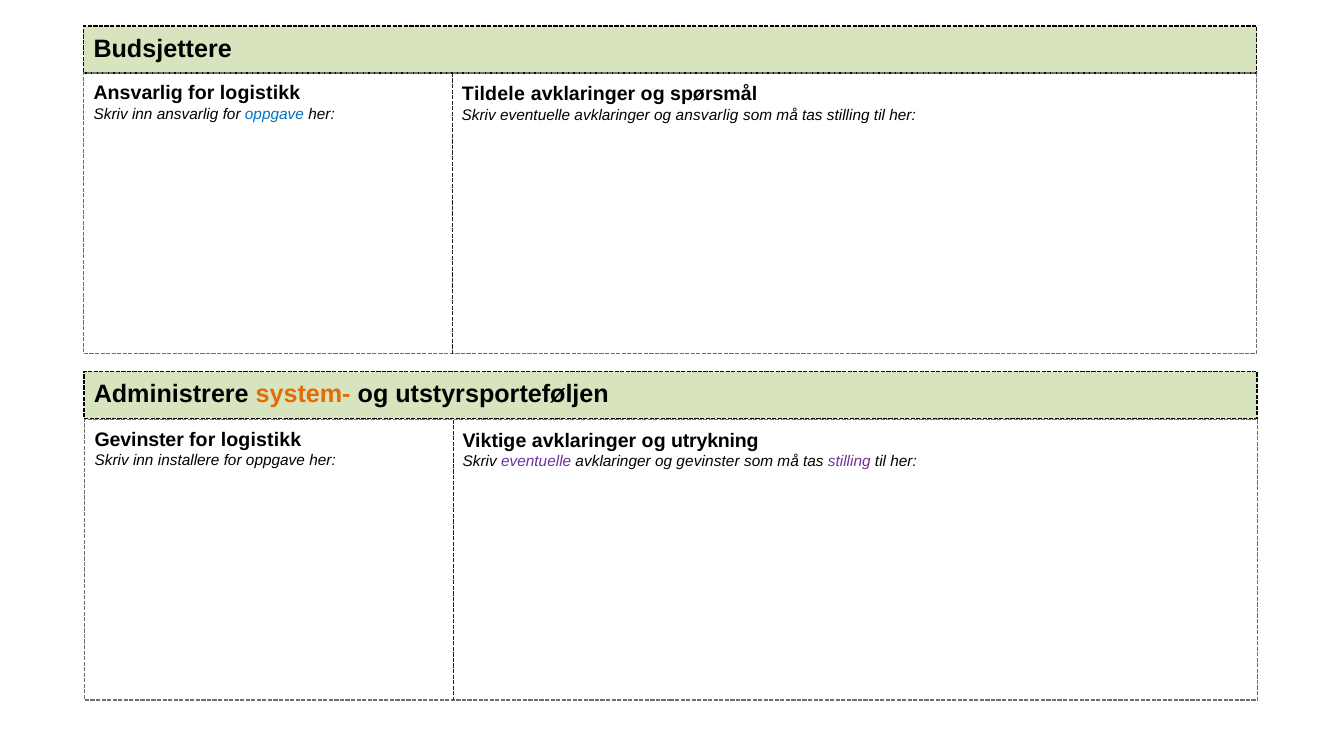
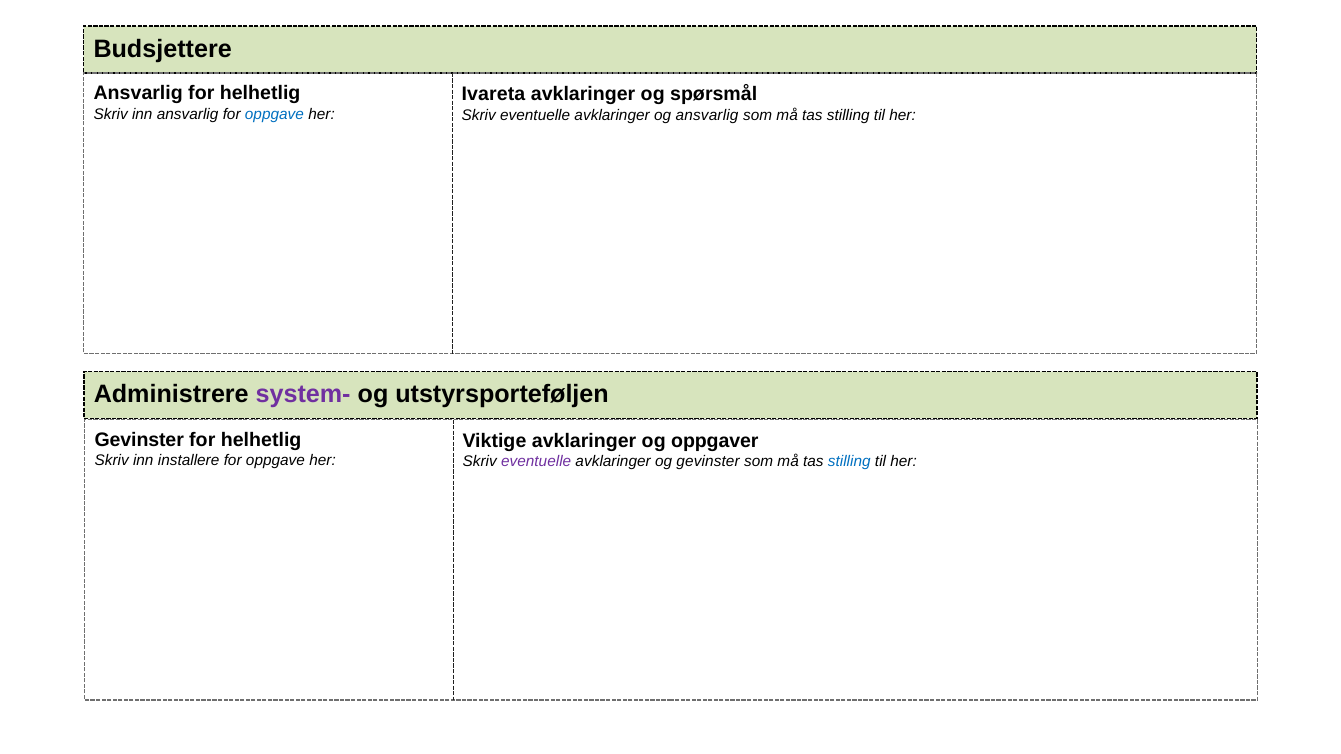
Ansvarlig for logistikk: logistikk -> helhetlig
Tildele: Tildele -> Ivareta
system- colour: orange -> purple
logistikk at (261, 440): logistikk -> helhetlig
utrykning: utrykning -> oppgaver
stilling at (849, 462) colour: purple -> blue
